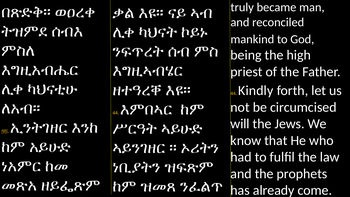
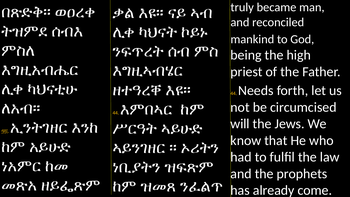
Kindly: Kindly -> Needs
